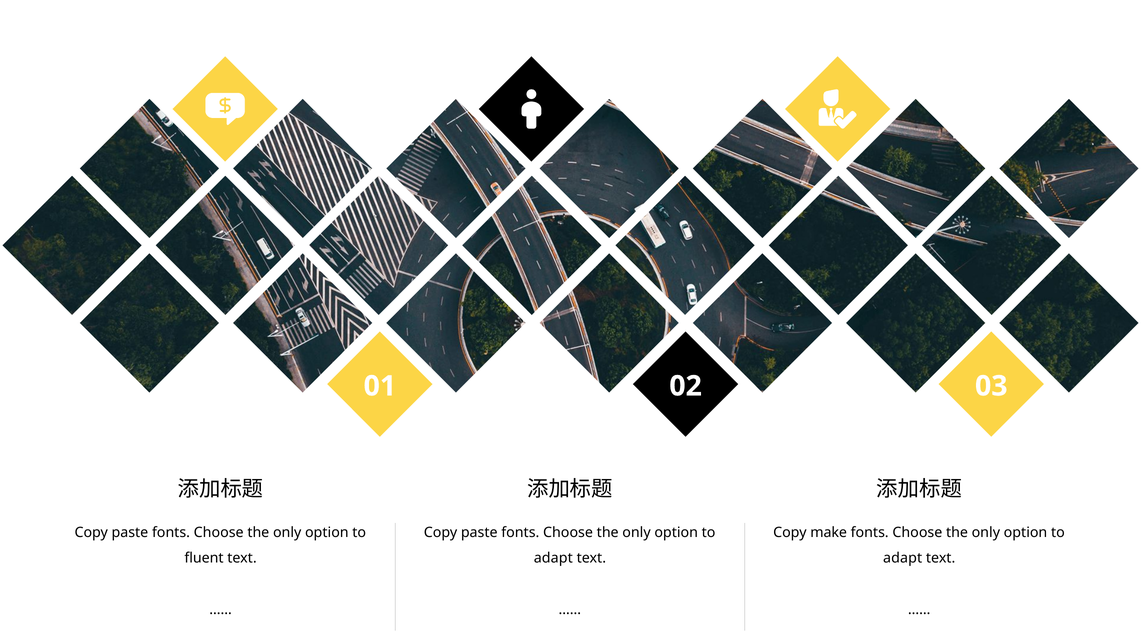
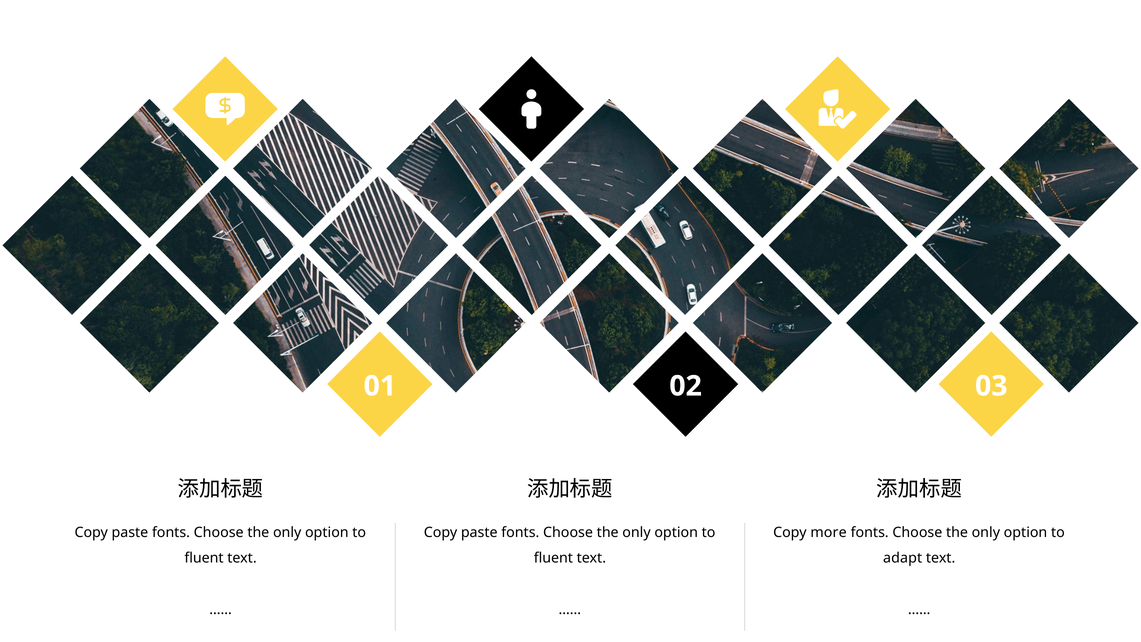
make: make -> more
adapt at (553, 558): adapt -> fluent
